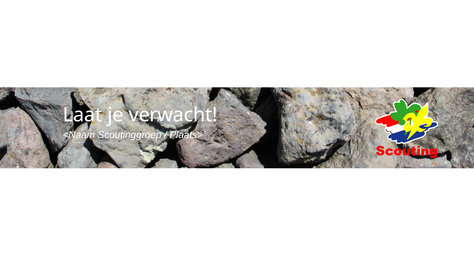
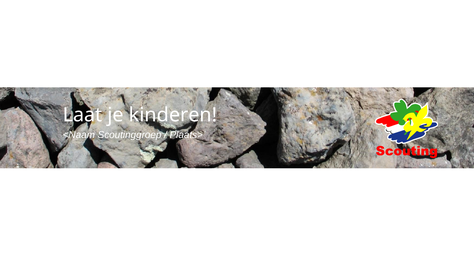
verwacht: verwacht -> kinderen
